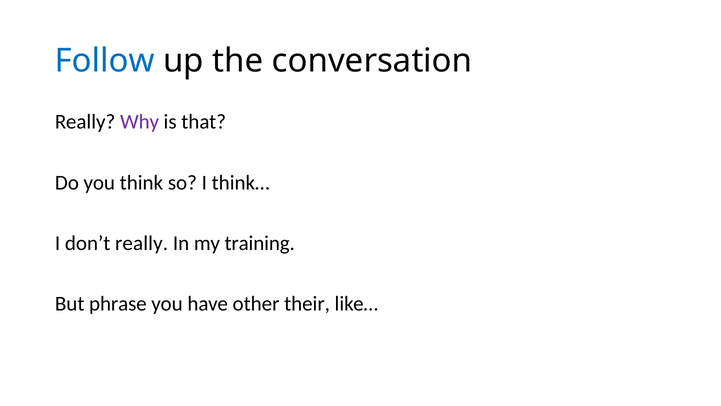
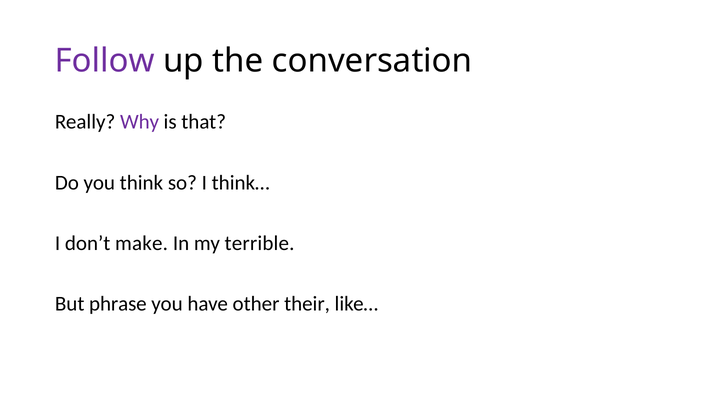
Follow colour: blue -> purple
don’t really: really -> make
training: training -> terrible
